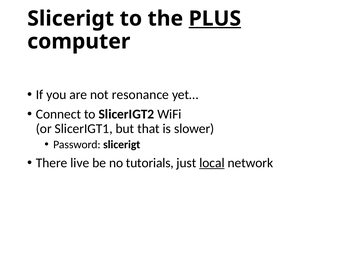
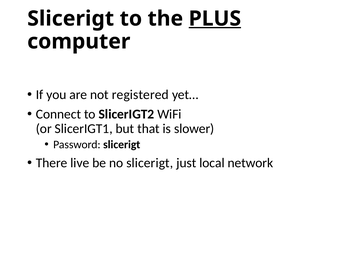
resonance: resonance -> registered
no tutorials: tutorials -> slicerigt
local underline: present -> none
